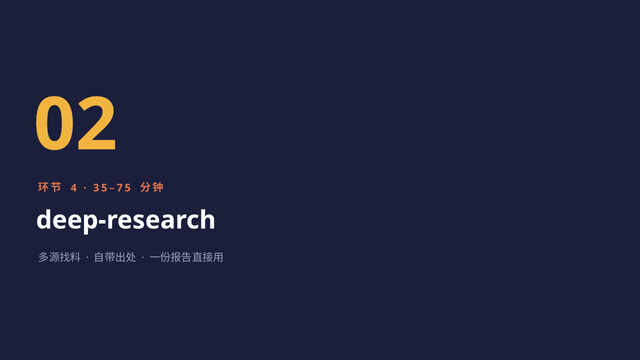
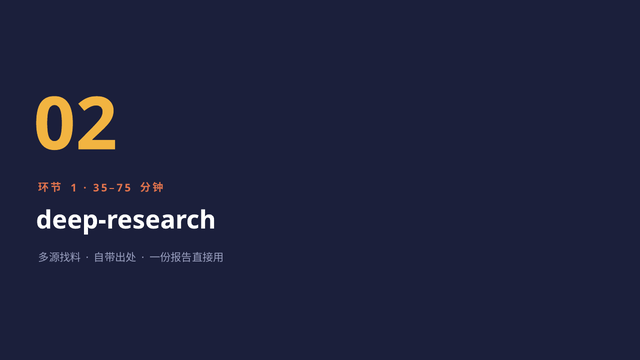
4: 4 -> 1
